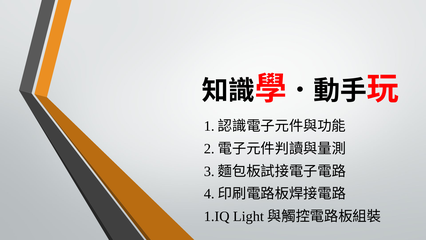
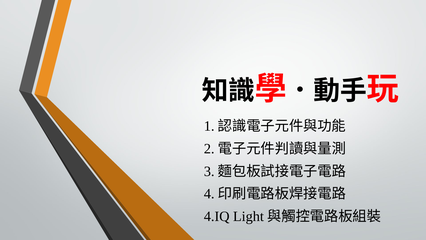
1.IQ: 1.IQ -> 4.IQ
